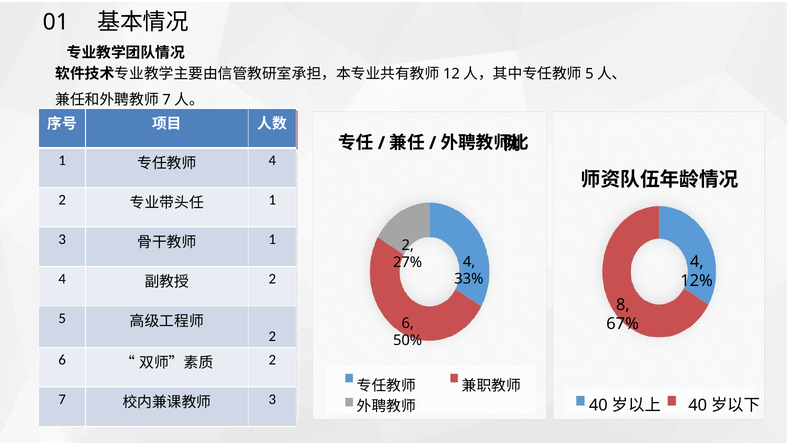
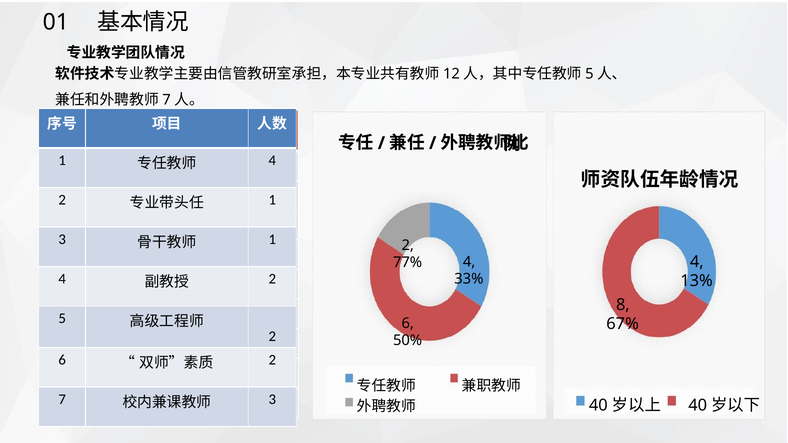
27%: 27% -> 77%
12%: 12% -> 13%
